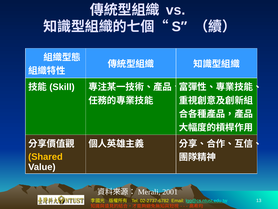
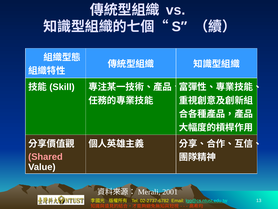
Shared colour: yellow -> pink
